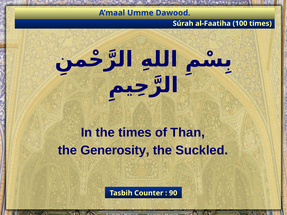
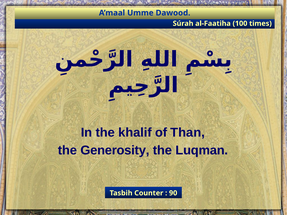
the times: times -> khalif
Suckled: Suckled -> Luqman
